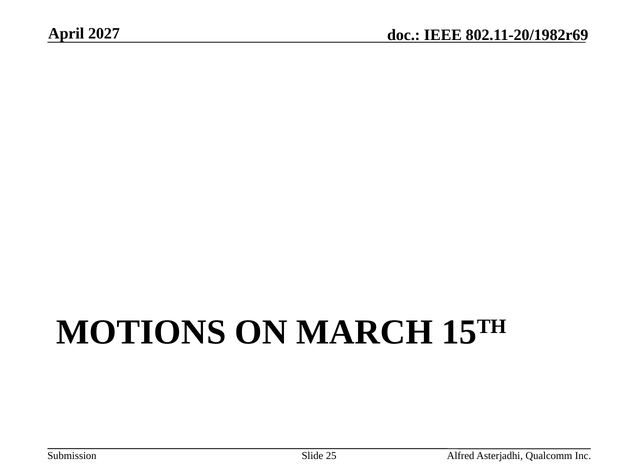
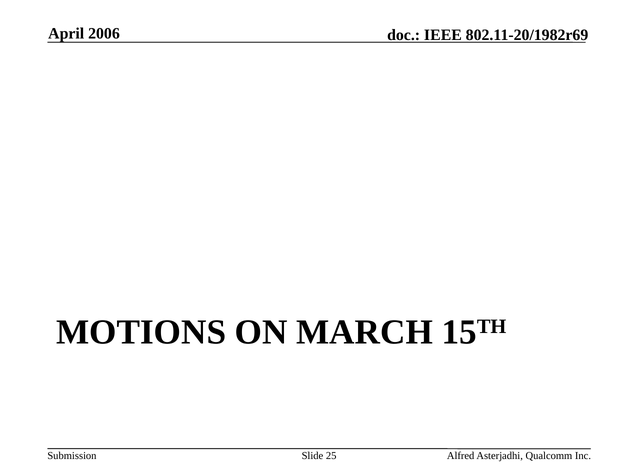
2027: 2027 -> 2006
